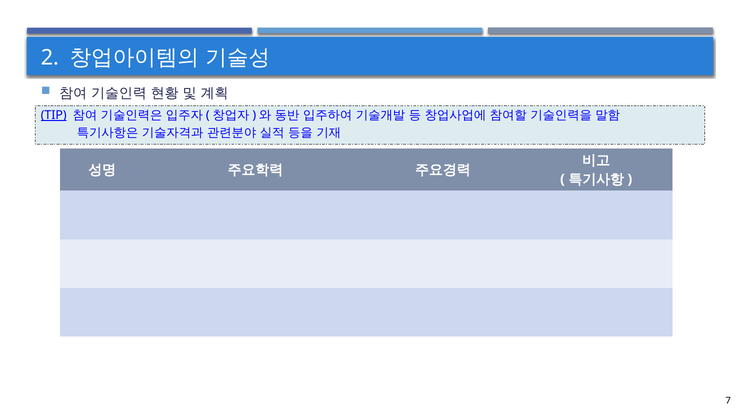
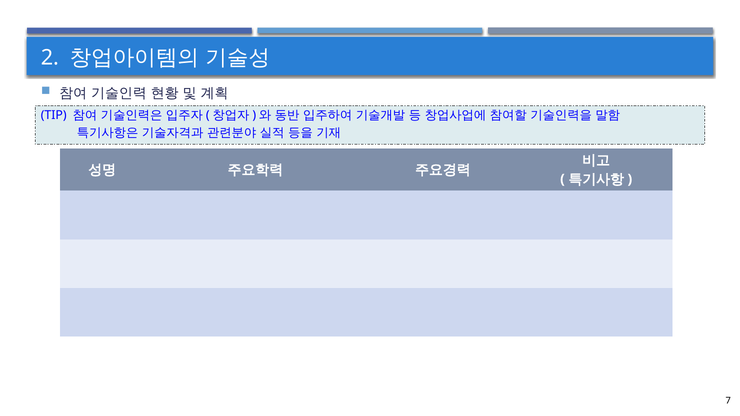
TIP underline: present -> none
